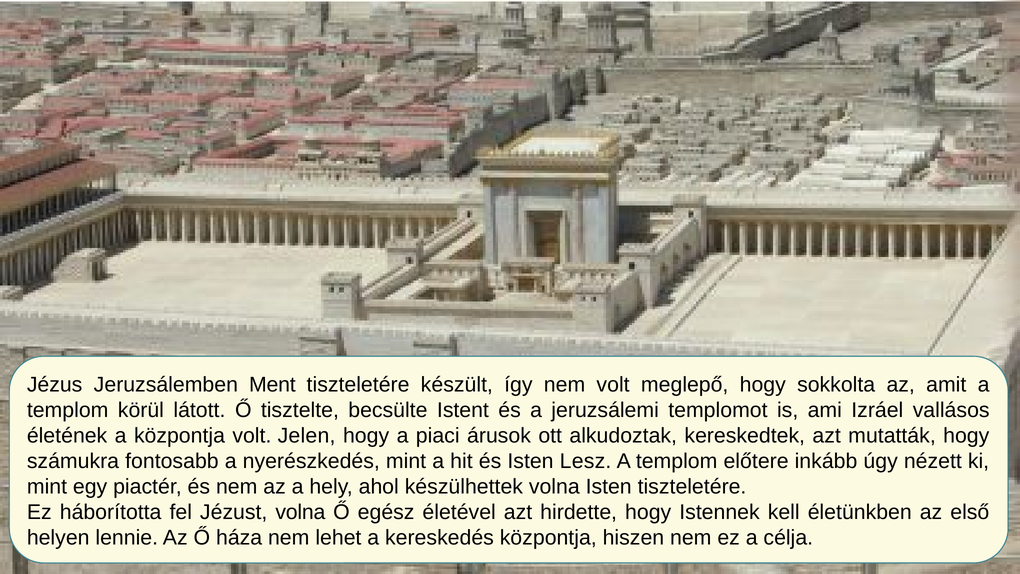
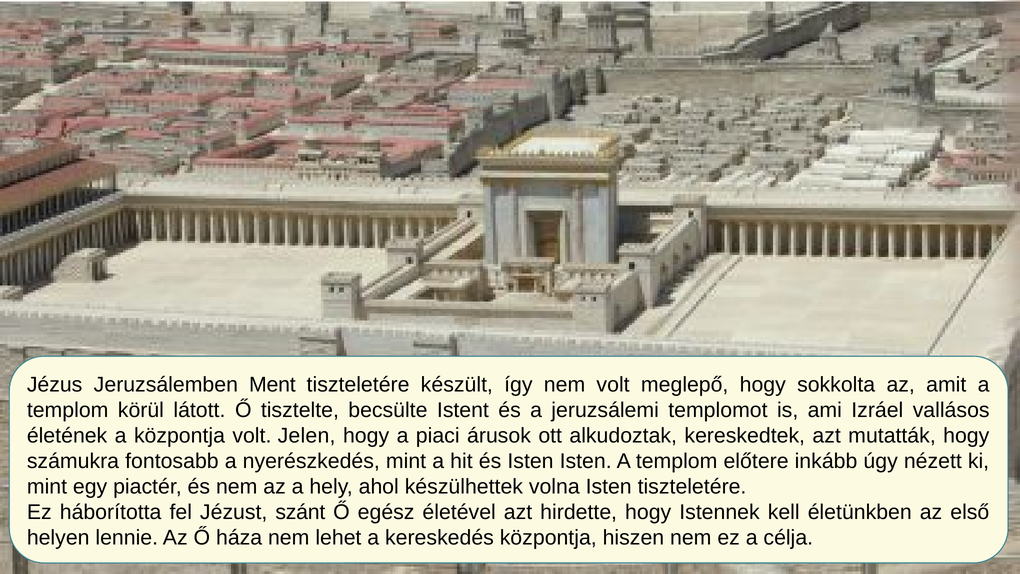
Isten Lesz: Lesz -> Isten
Jézust volna: volna -> szánt
